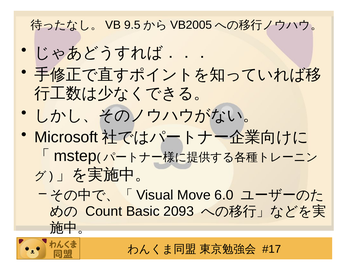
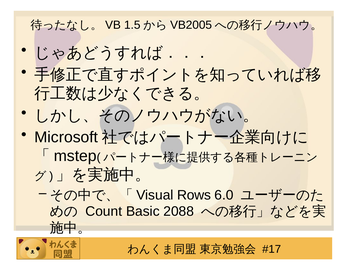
9.5: 9.5 -> 1.5
Move: Move -> Rows
2093: 2093 -> 2088
